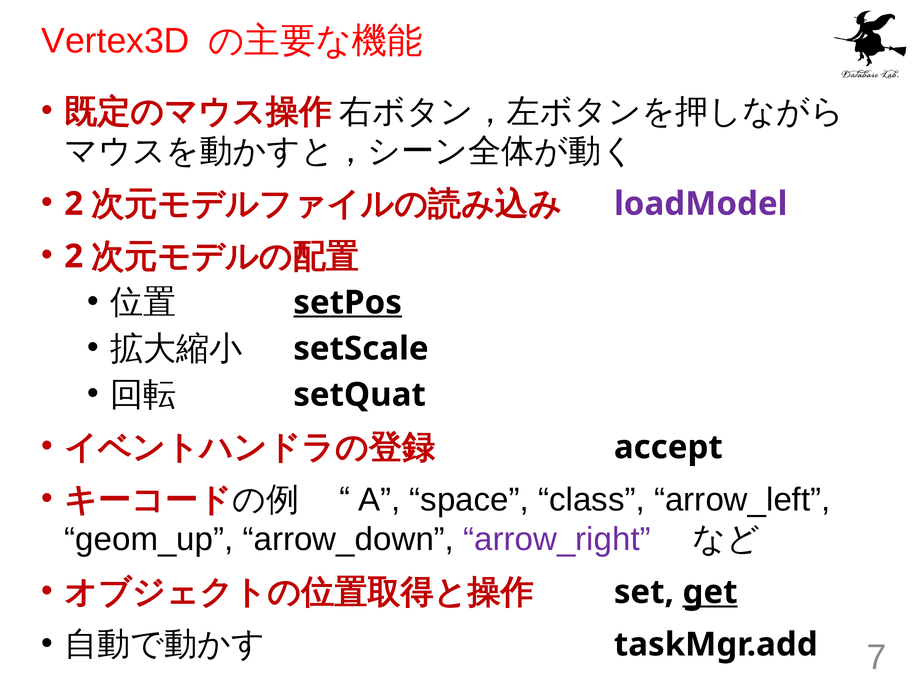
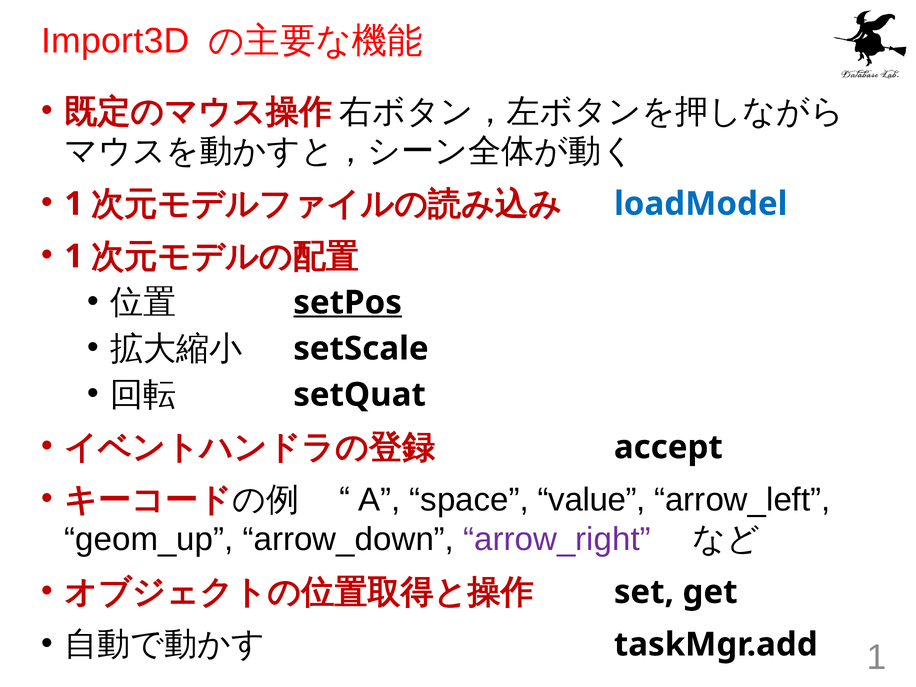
Vertex3D: Vertex3D -> Import3D
2 at (74, 204): 2 -> 1
loadModel colour: purple -> blue
2 at (74, 256): 2 -> 1
class: class -> value
get underline: present -> none
taskMgr.add 7: 7 -> 1
